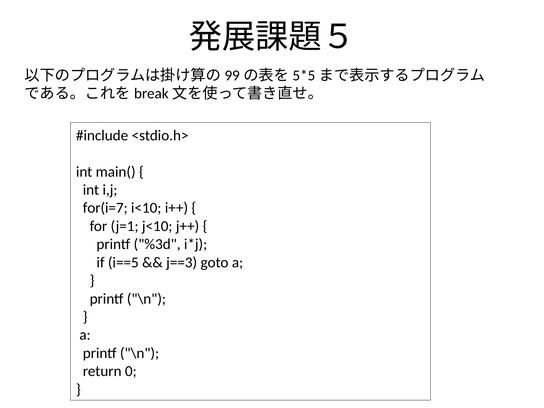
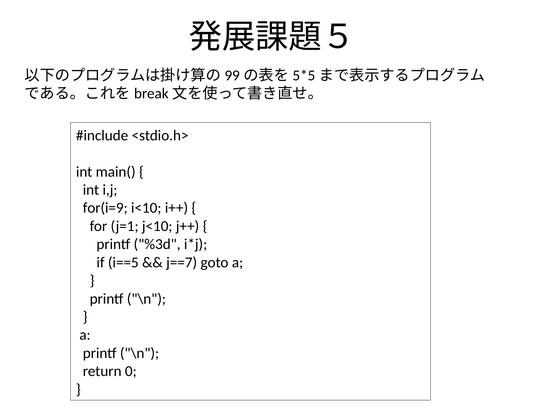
for(i=7: for(i=7 -> for(i=9
j==3: j==3 -> j==7
